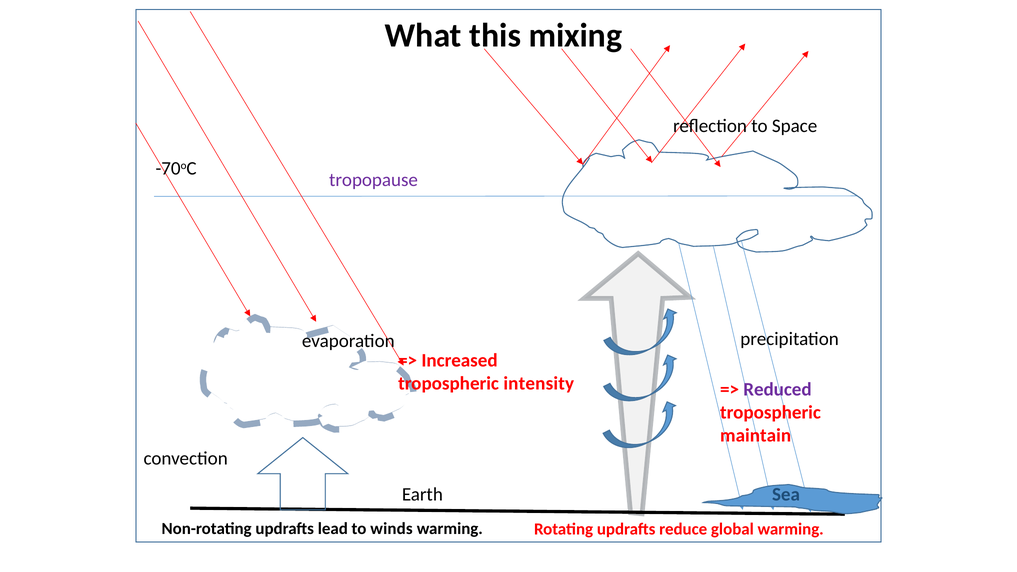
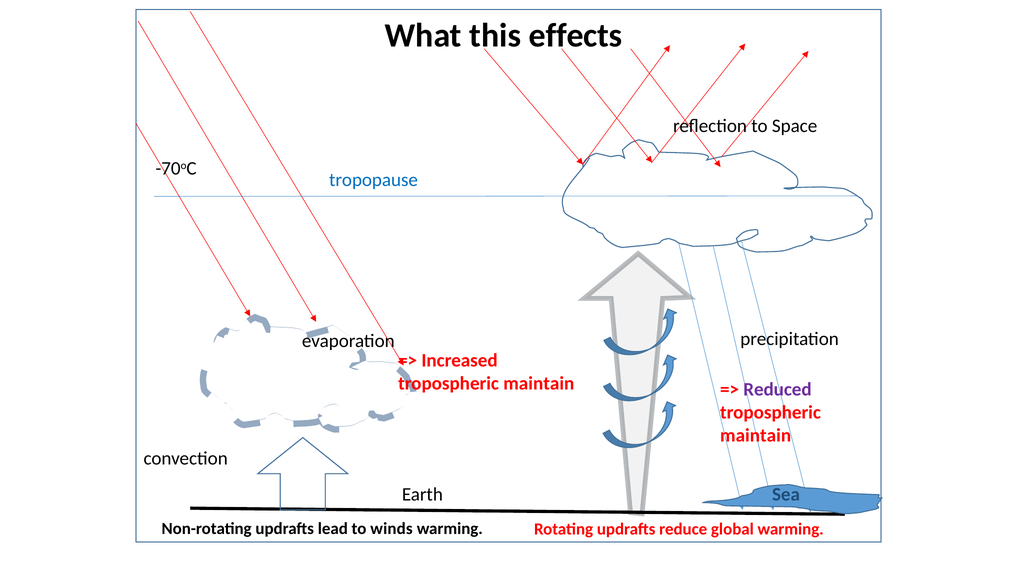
mixing: mixing -> effects
tropopause colour: purple -> blue
intensity at (539, 384): intensity -> maintain
